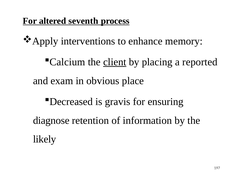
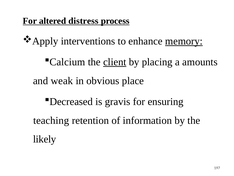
seventh: seventh -> distress
memory underline: none -> present
reported: reported -> amounts
exam: exam -> weak
diagnose: diagnose -> teaching
